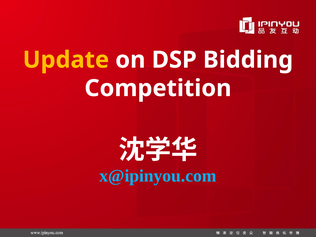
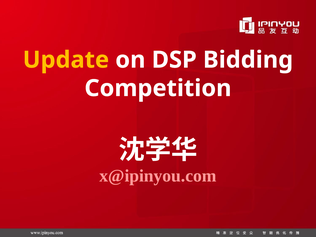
x@ipinyou.com colour: light blue -> pink
